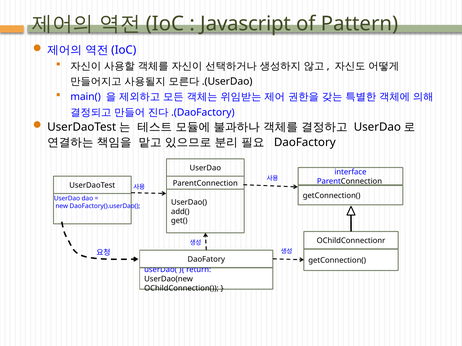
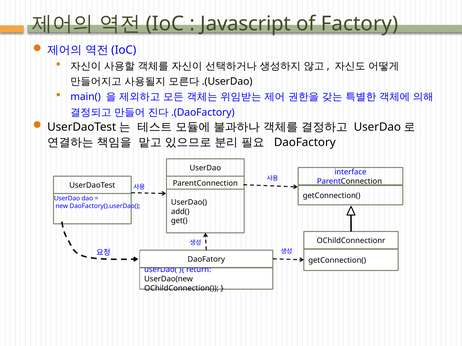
Pattern: Pattern -> Factory
